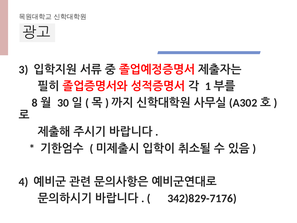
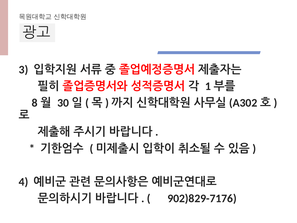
342)829-7176: 342)829-7176 -> 902)829-7176
